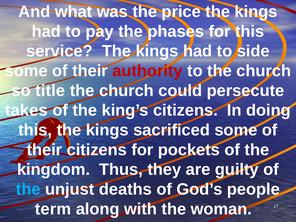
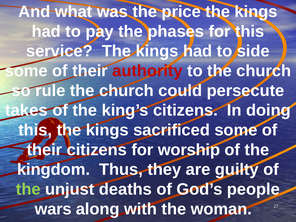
title: title -> rule
pockets: pockets -> worship
the at (28, 189) colour: light blue -> light green
term: term -> wars
